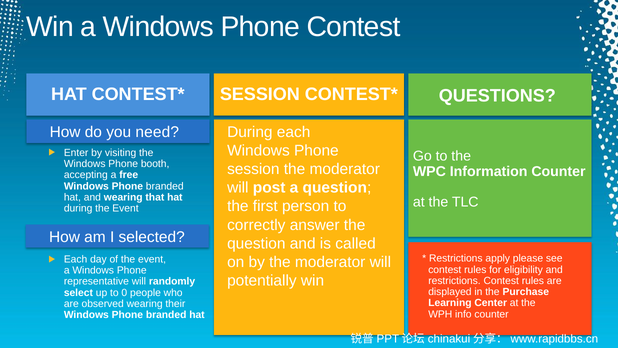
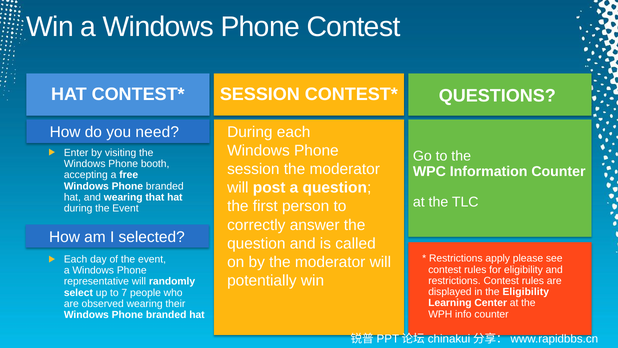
the Purchase: Purchase -> Eligibility
0: 0 -> 7
